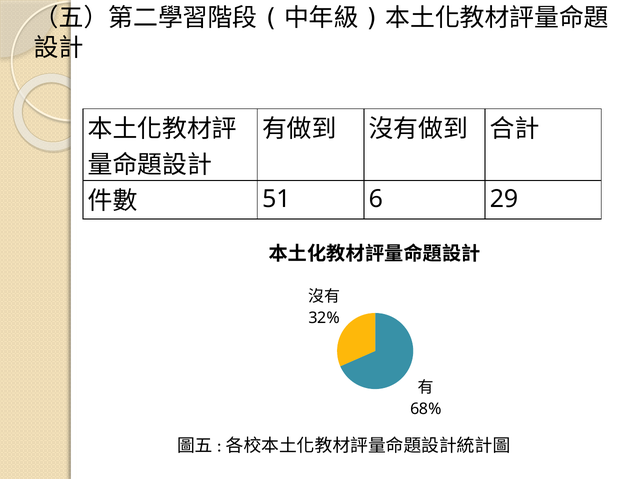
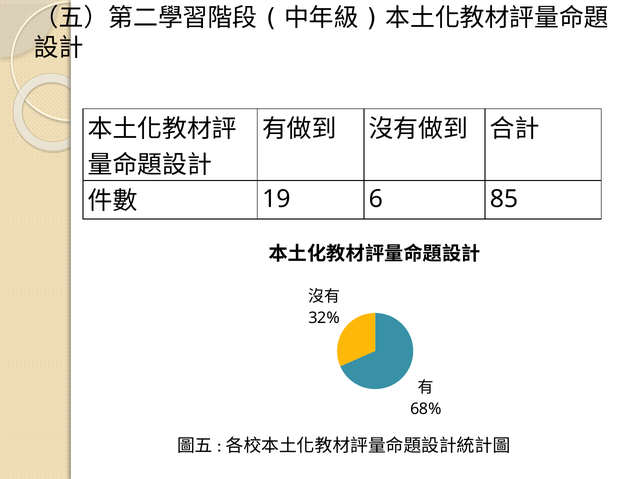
51: 51 -> 19
29: 29 -> 85
